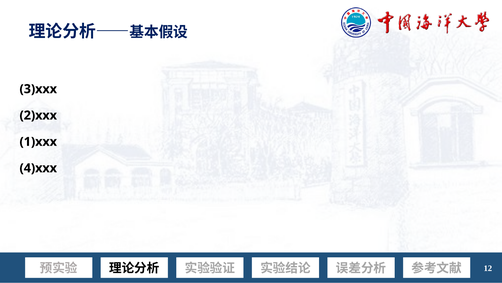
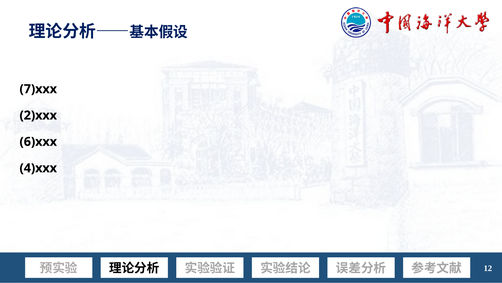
3)xxx: 3)xxx -> 7)xxx
1)xxx: 1)xxx -> 6)xxx
